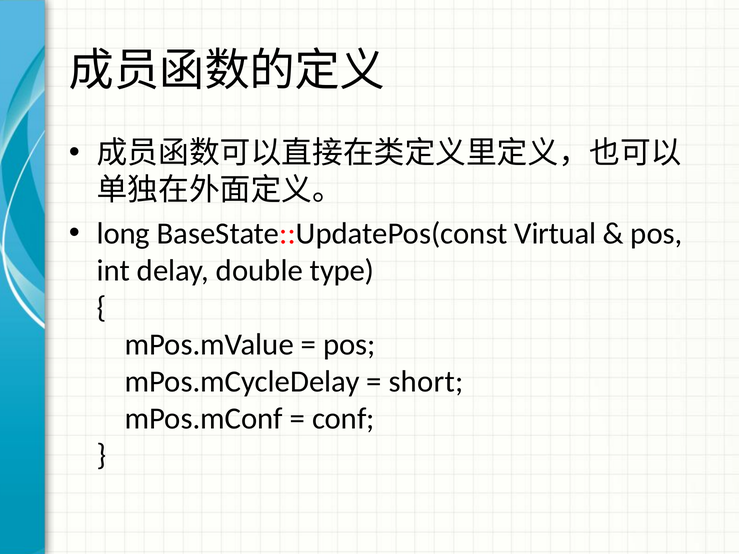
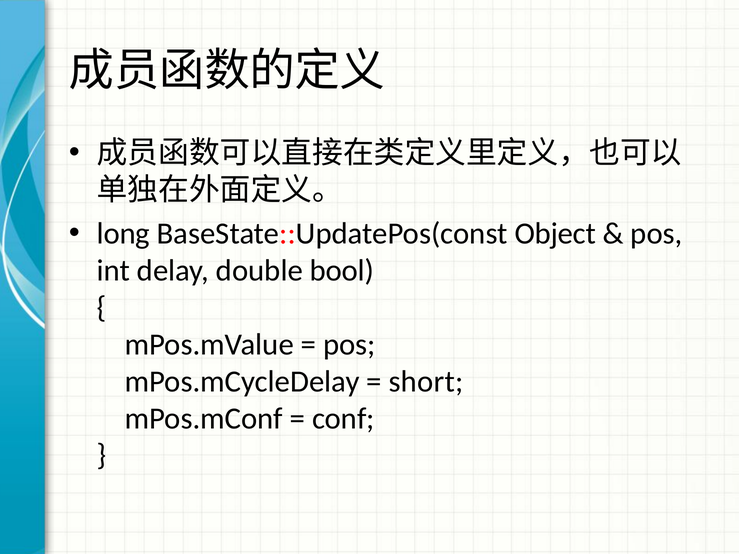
Virtual: Virtual -> Object
type: type -> bool
